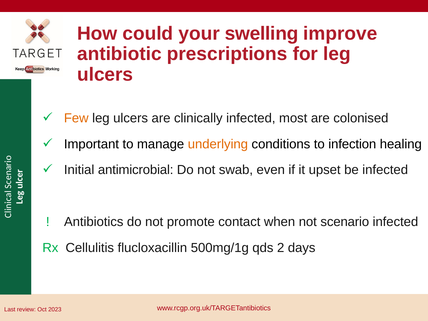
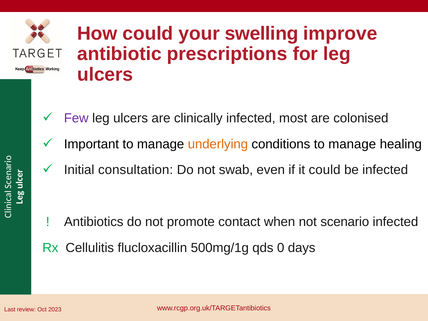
Few colour: orange -> purple
conditions to infection: infection -> manage
antimicrobial: antimicrobial -> consultation
it upset: upset -> could
2: 2 -> 0
